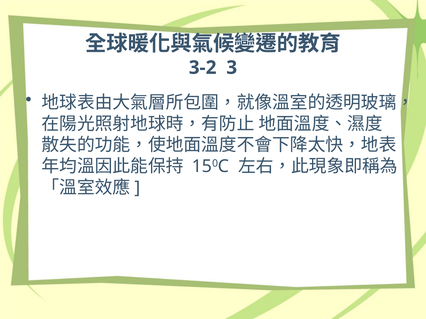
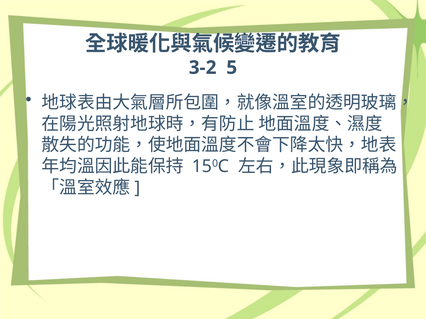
3: 3 -> 5
